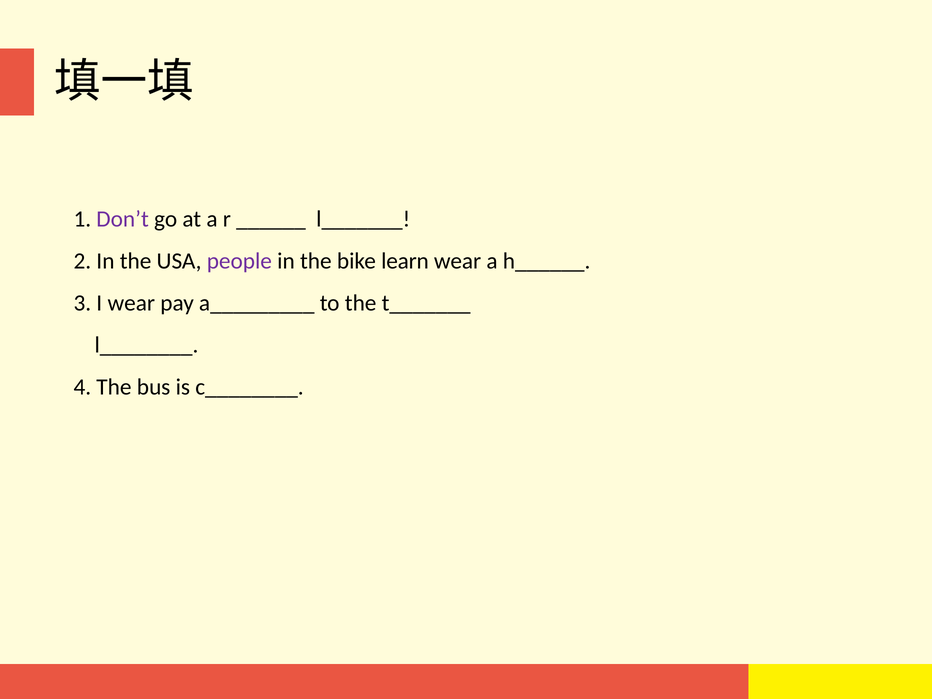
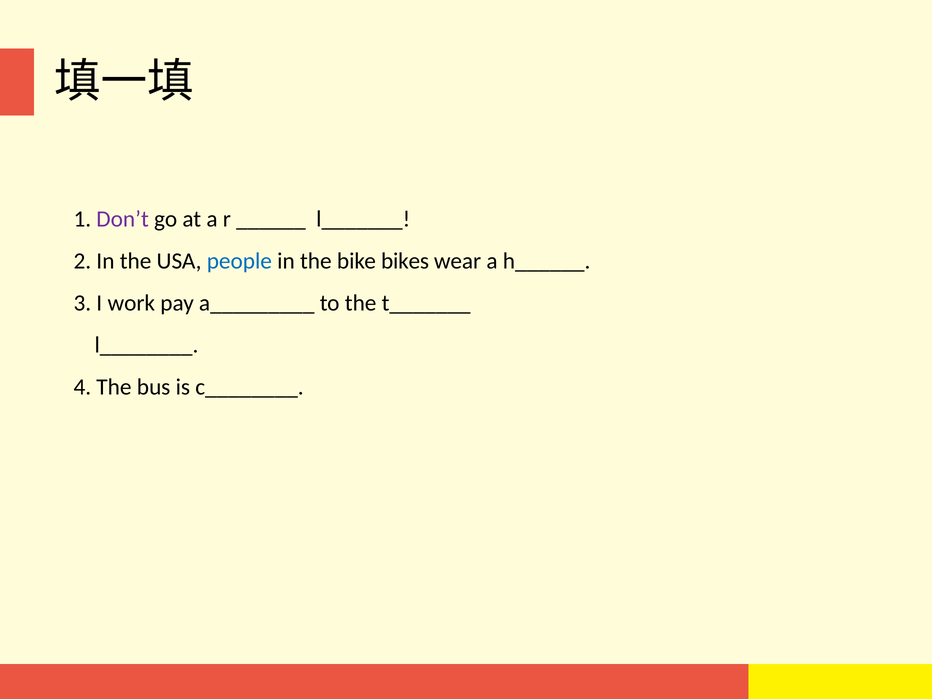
people colour: purple -> blue
learn: learn -> bikes
I wear: wear -> work
